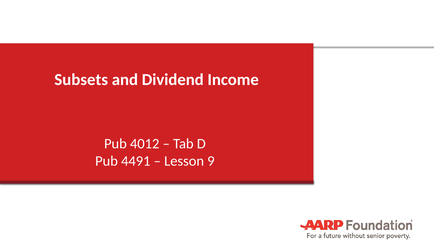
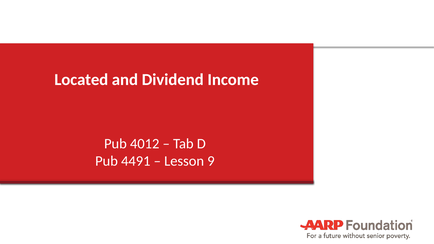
Subsets: Subsets -> Located
